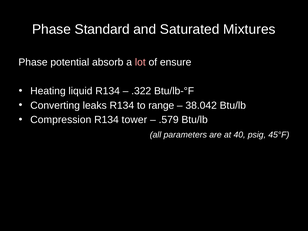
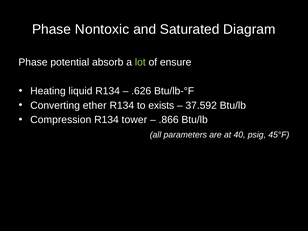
Standard: Standard -> Nontoxic
Mixtures: Mixtures -> Diagram
lot colour: pink -> light green
.322: .322 -> .626
leaks: leaks -> ether
range: range -> exists
38.042: 38.042 -> 37.592
.579: .579 -> .866
